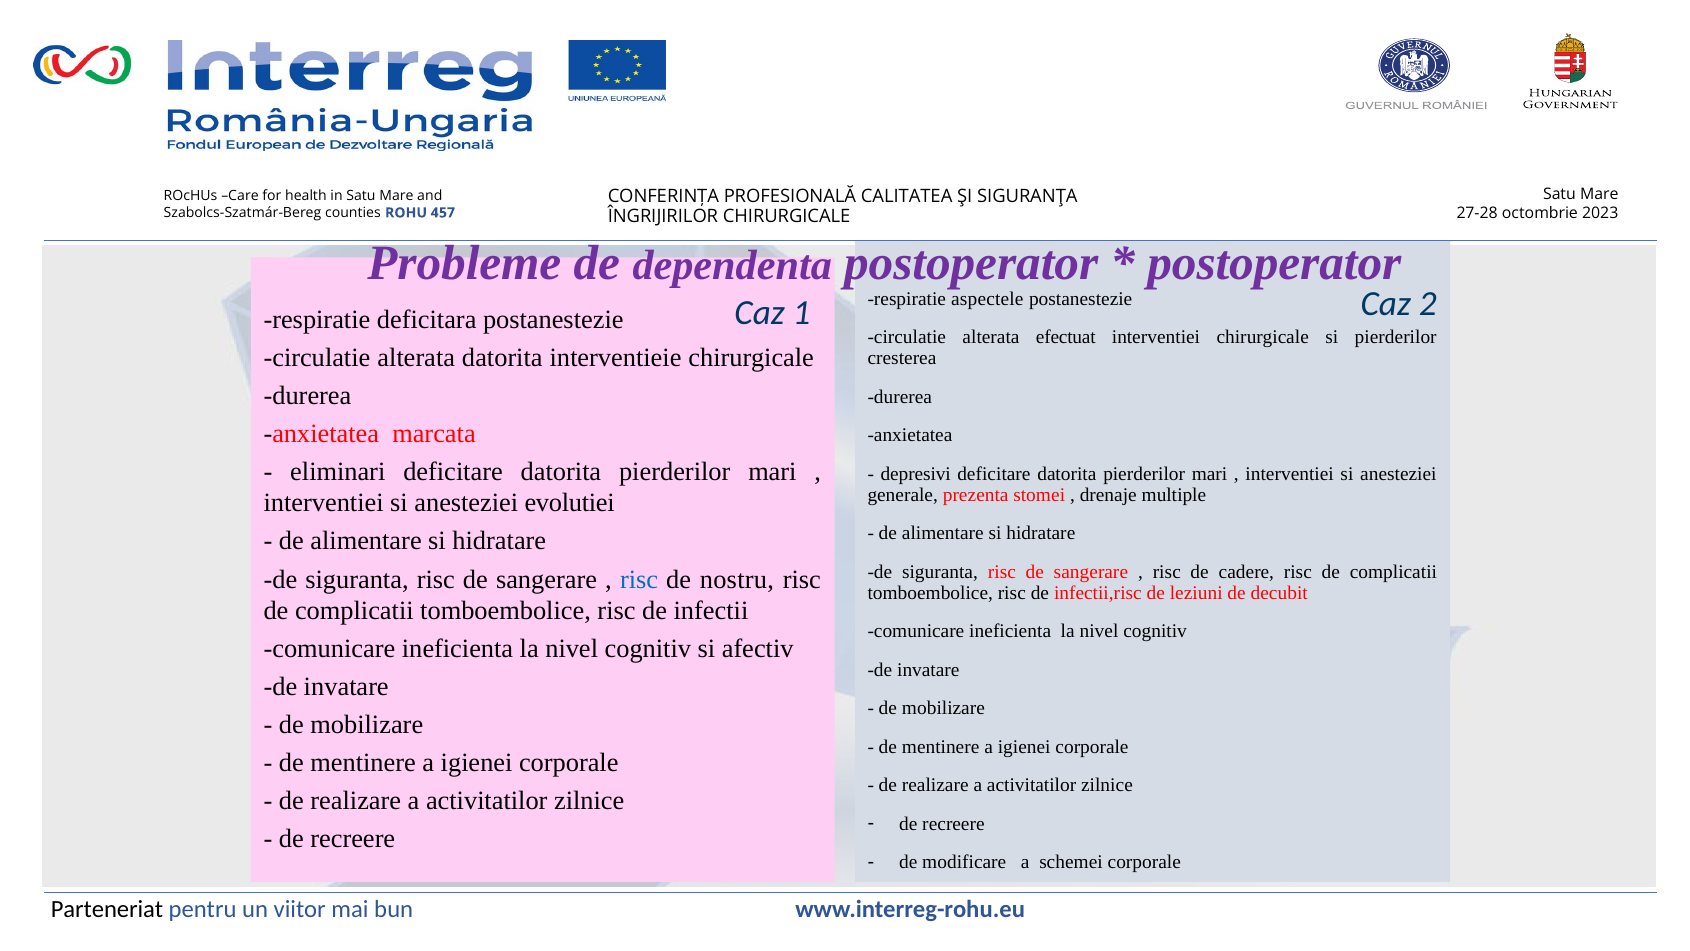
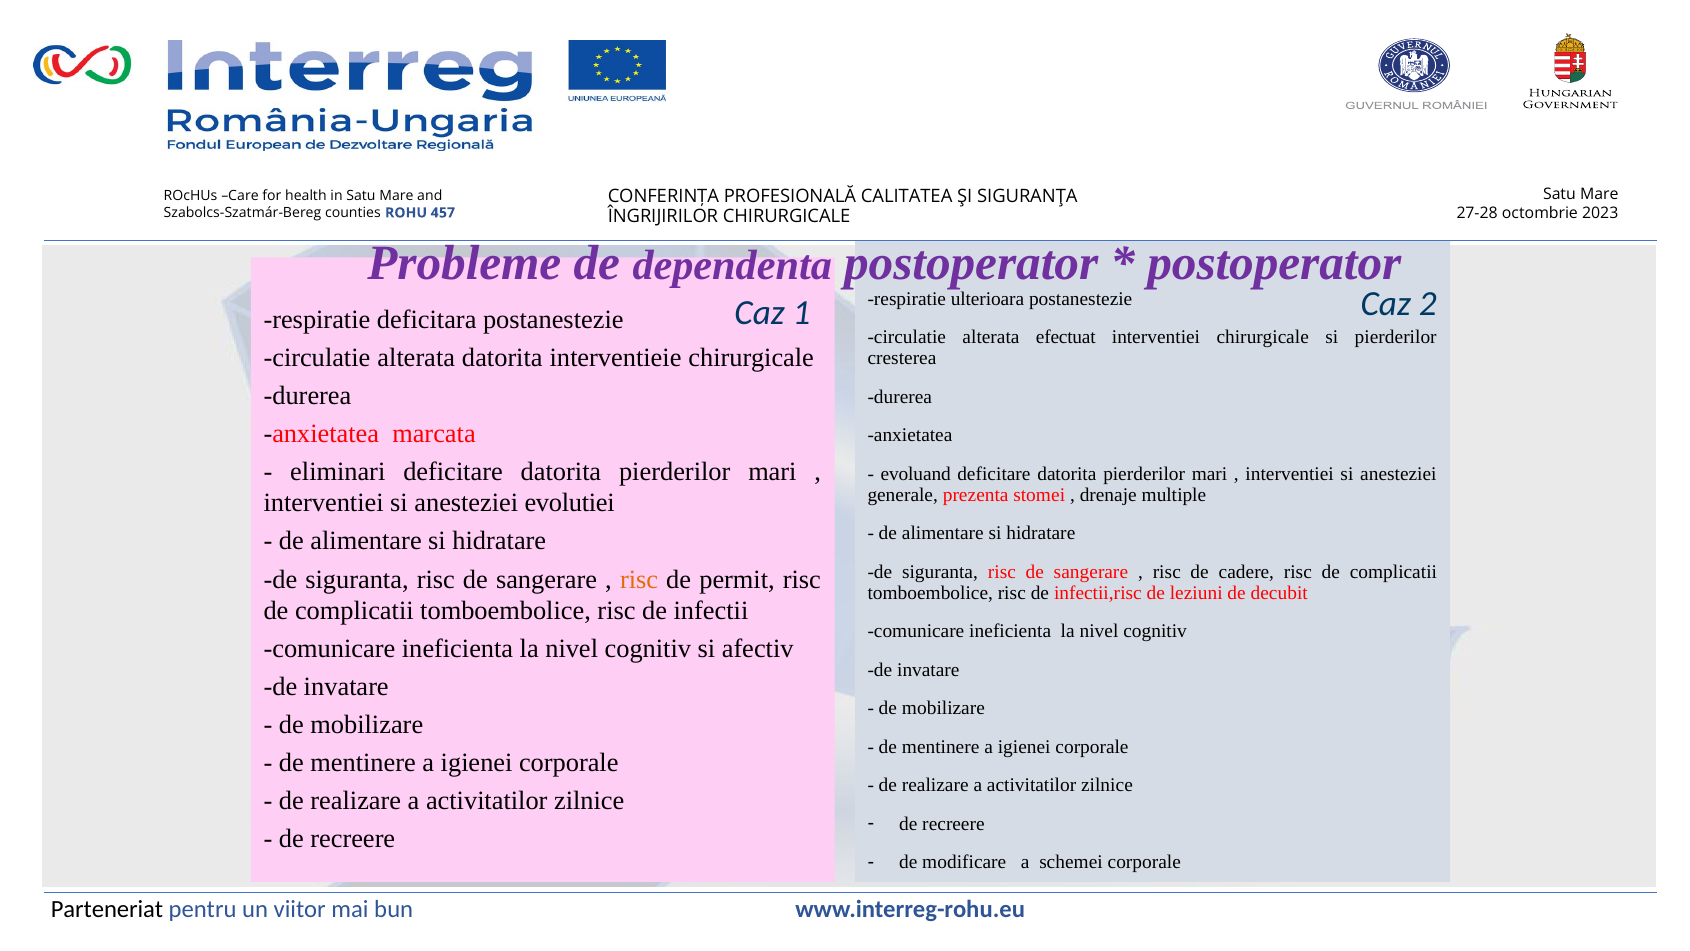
aspectele: aspectele -> ulterioara
depresivi: depresivi -> evoluand
risc at (639, 579) colour: blue -> orange
nostru: nostru -> permit
